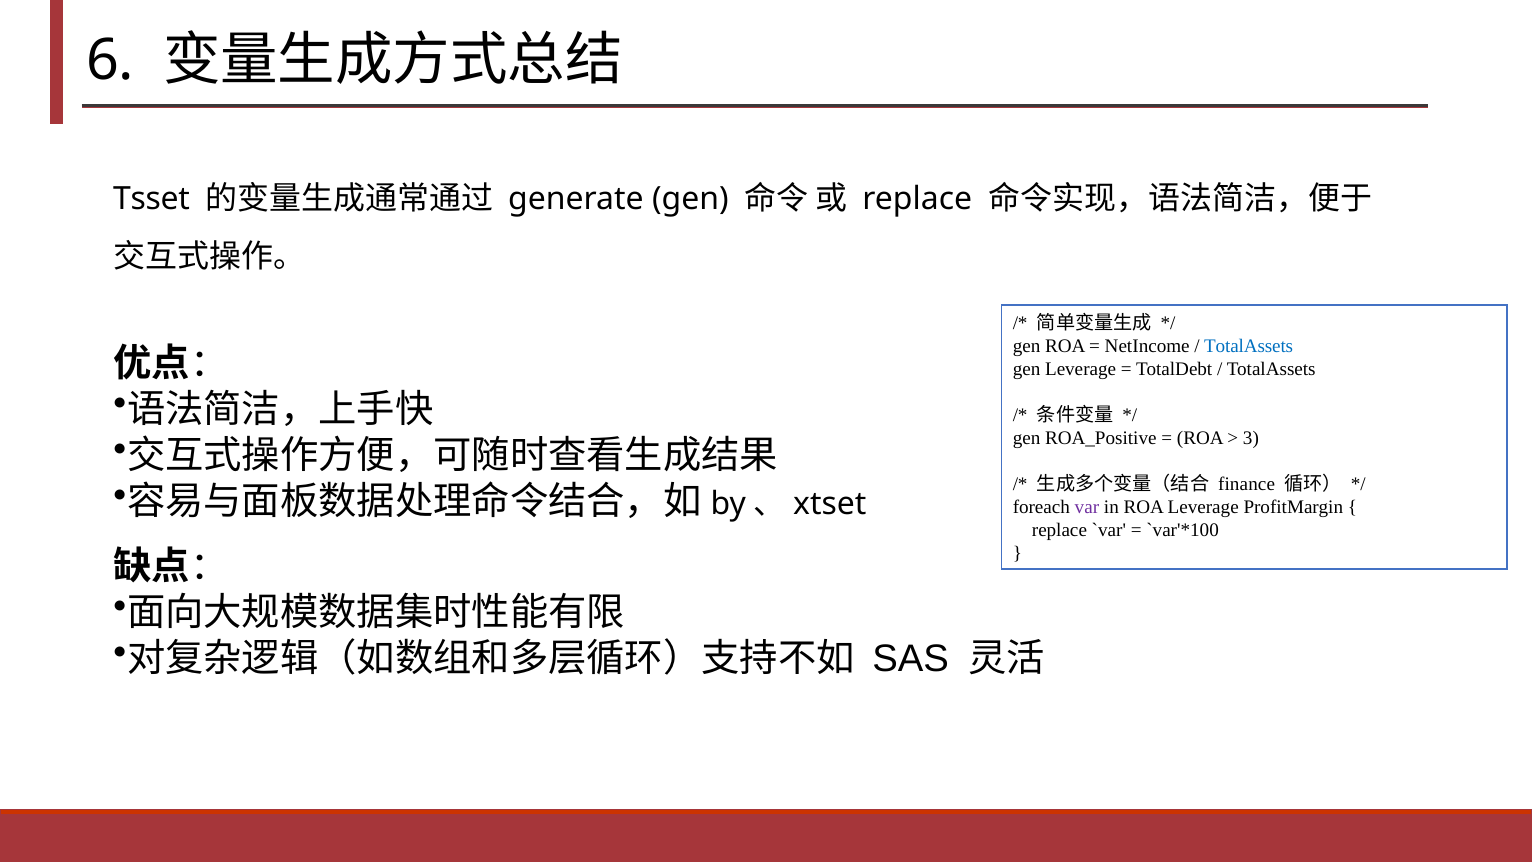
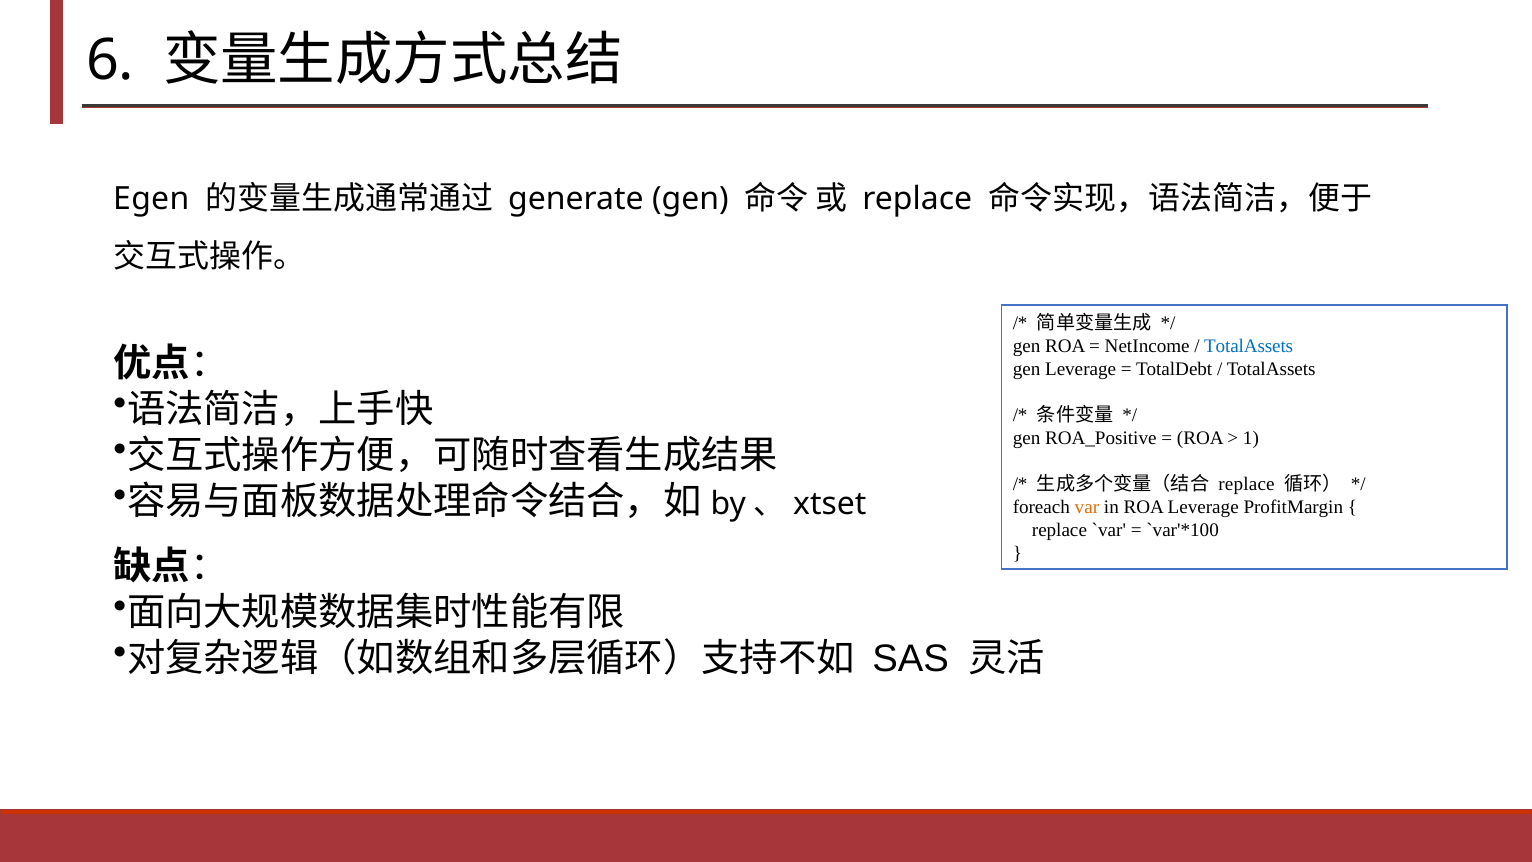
Tsset: Tsset -> Egen
3: 3 -> 1
finance at (1247, 484): finance -> replace
var colour: purple -> orange
